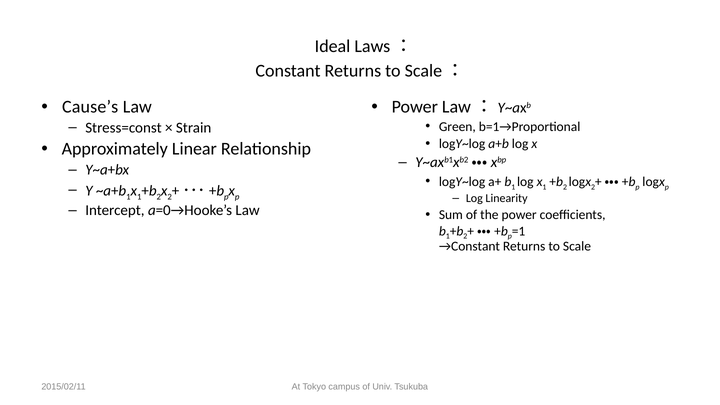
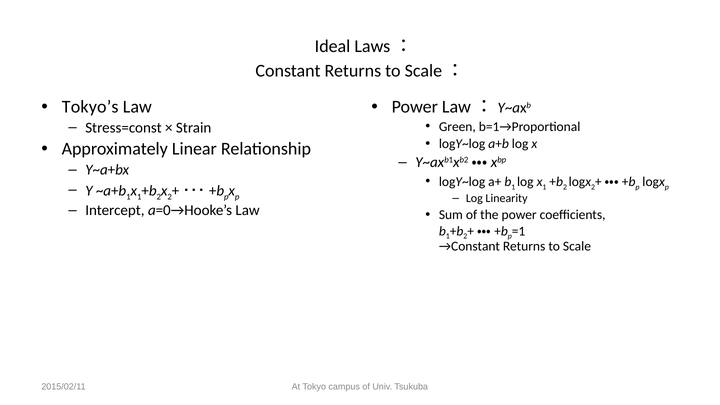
Cause’s: Cause’s -> Tokyo’s
